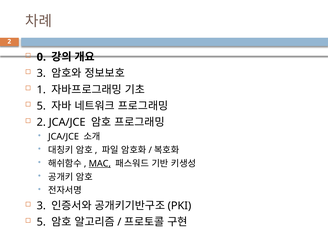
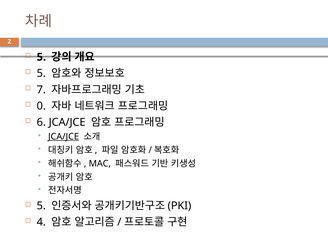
0 at (41, 57): 0 -> 5
3 at (41, 73): 3 -> 5
1: 1 -> 7
5 at (41, 106): 5 -> 0
2 at (41, 122): 2 -> 6
JCA/JCE at (64, 137) underline: none -> present
MAC underline: present -> none
3 at (41, 206): 3 -> 5
5 at (41, 222): 5 -> 4
